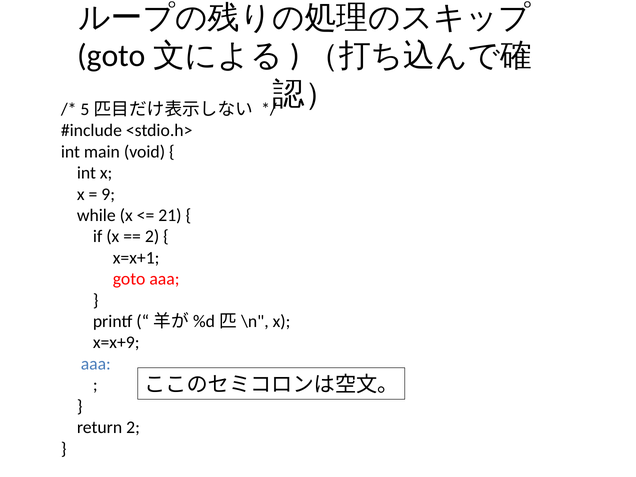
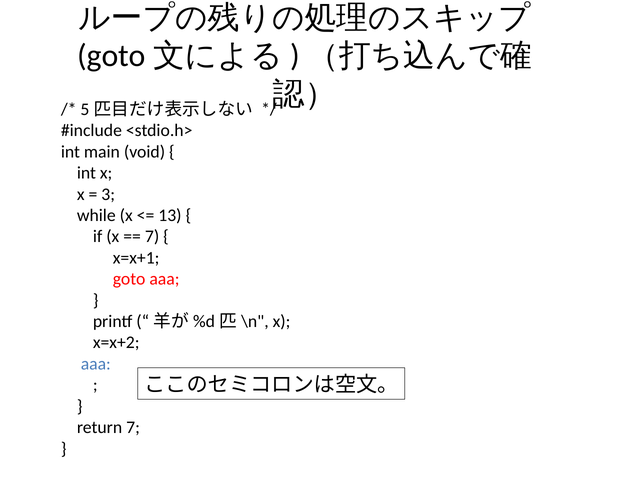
9: 9 -> 3
21: 21 -> 13
2 at (152, 237): 2 -> 7
x=x+9: x=x+9 -> x=x+2
return 2: 2 -> 7
